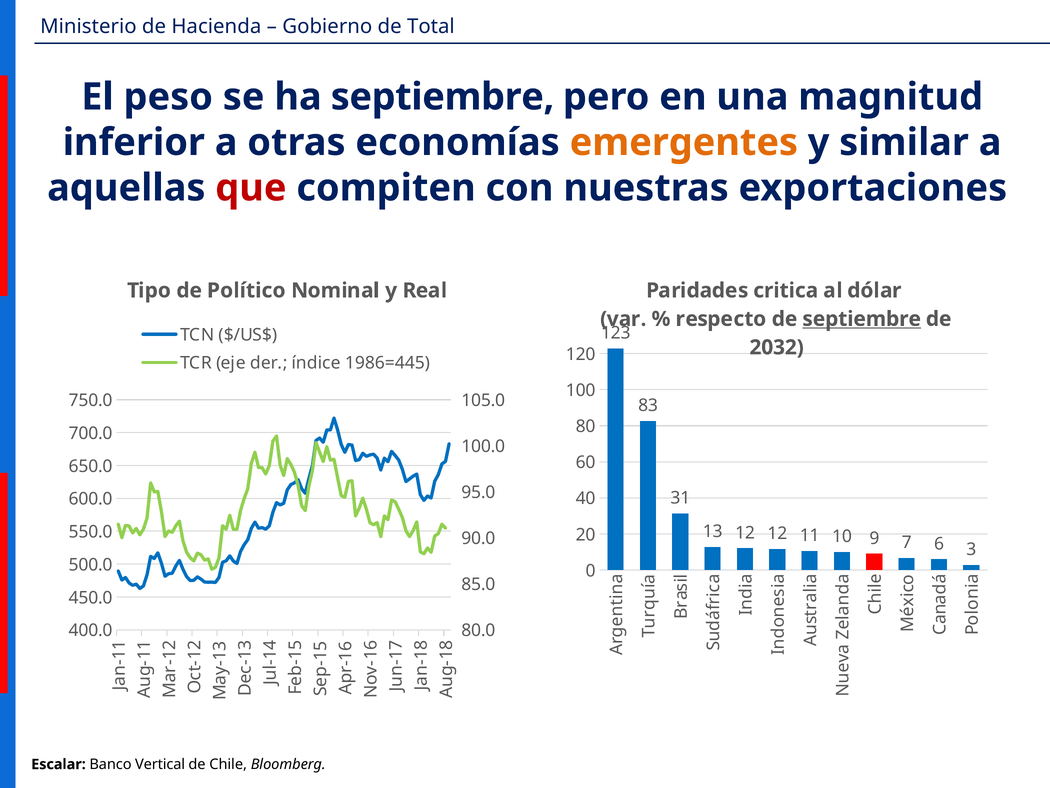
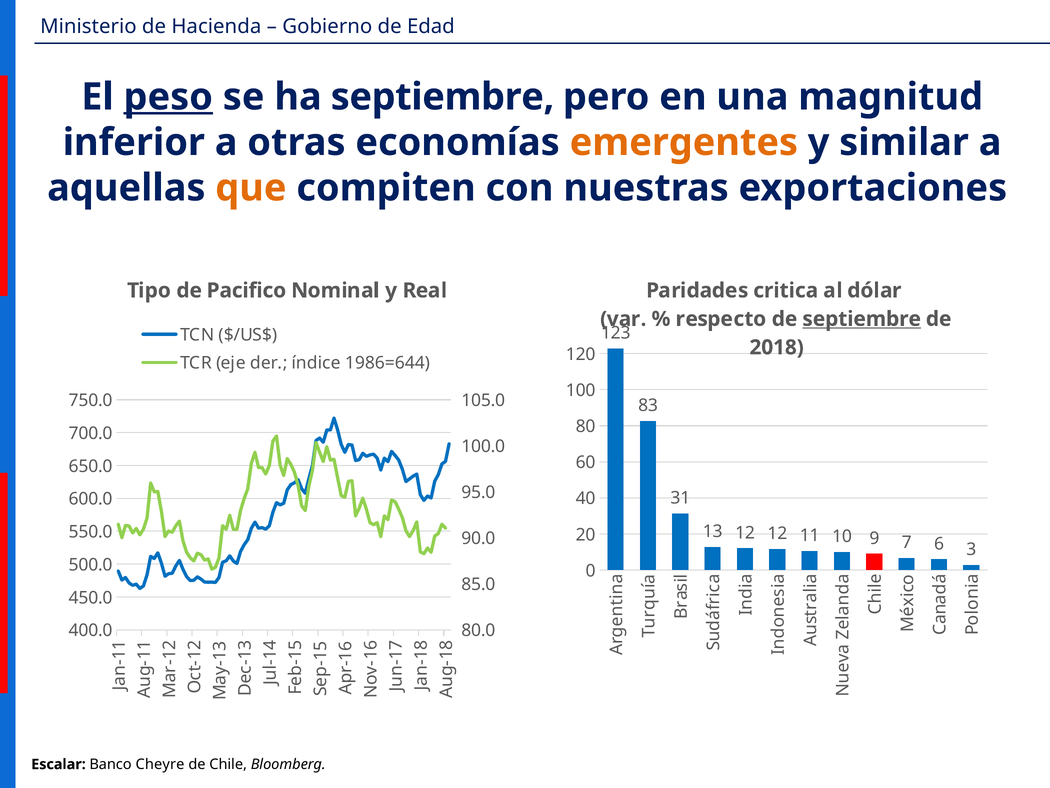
Total: Total -> Edad
peso underline: none -> present
que colour: red -> orange
Político: Político -> Pacifico
2032: 2032 -> 2018
1986=445: 1986=445 -> 1986=644
Vertical: Vertical -> Cheyre
